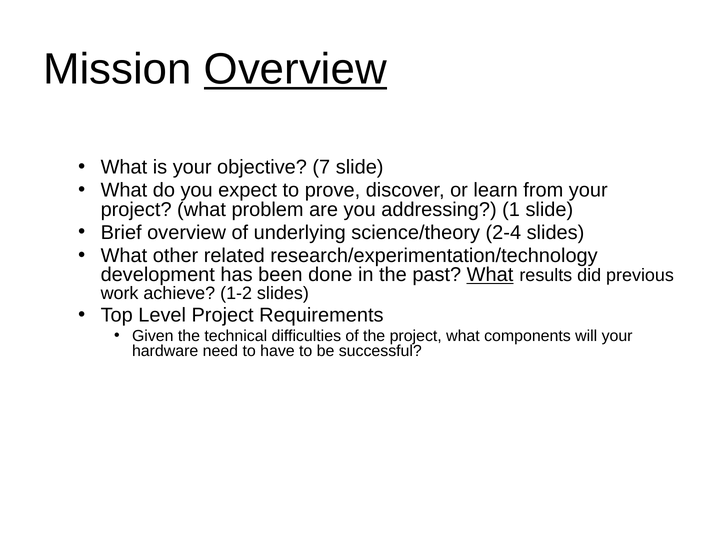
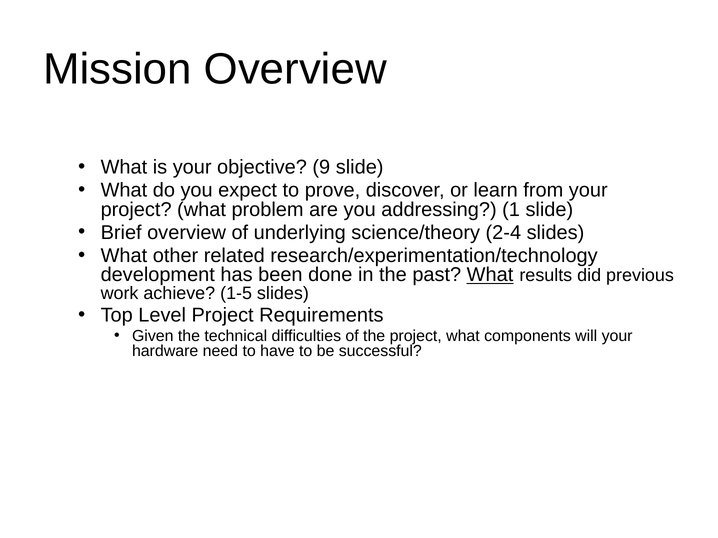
Overview at (295, 70) underline: present -> none
7: 7 -> 9
1-2: 1-2 -> 1-5
